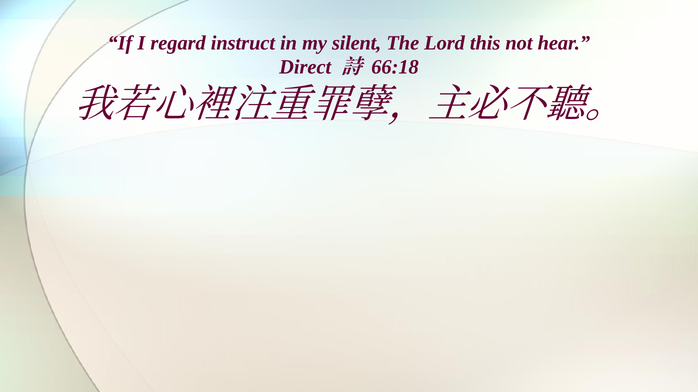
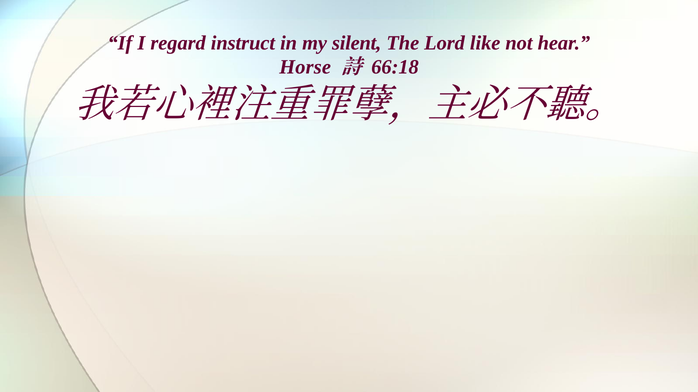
this: this -> like
Direct: Direct -> Horse
